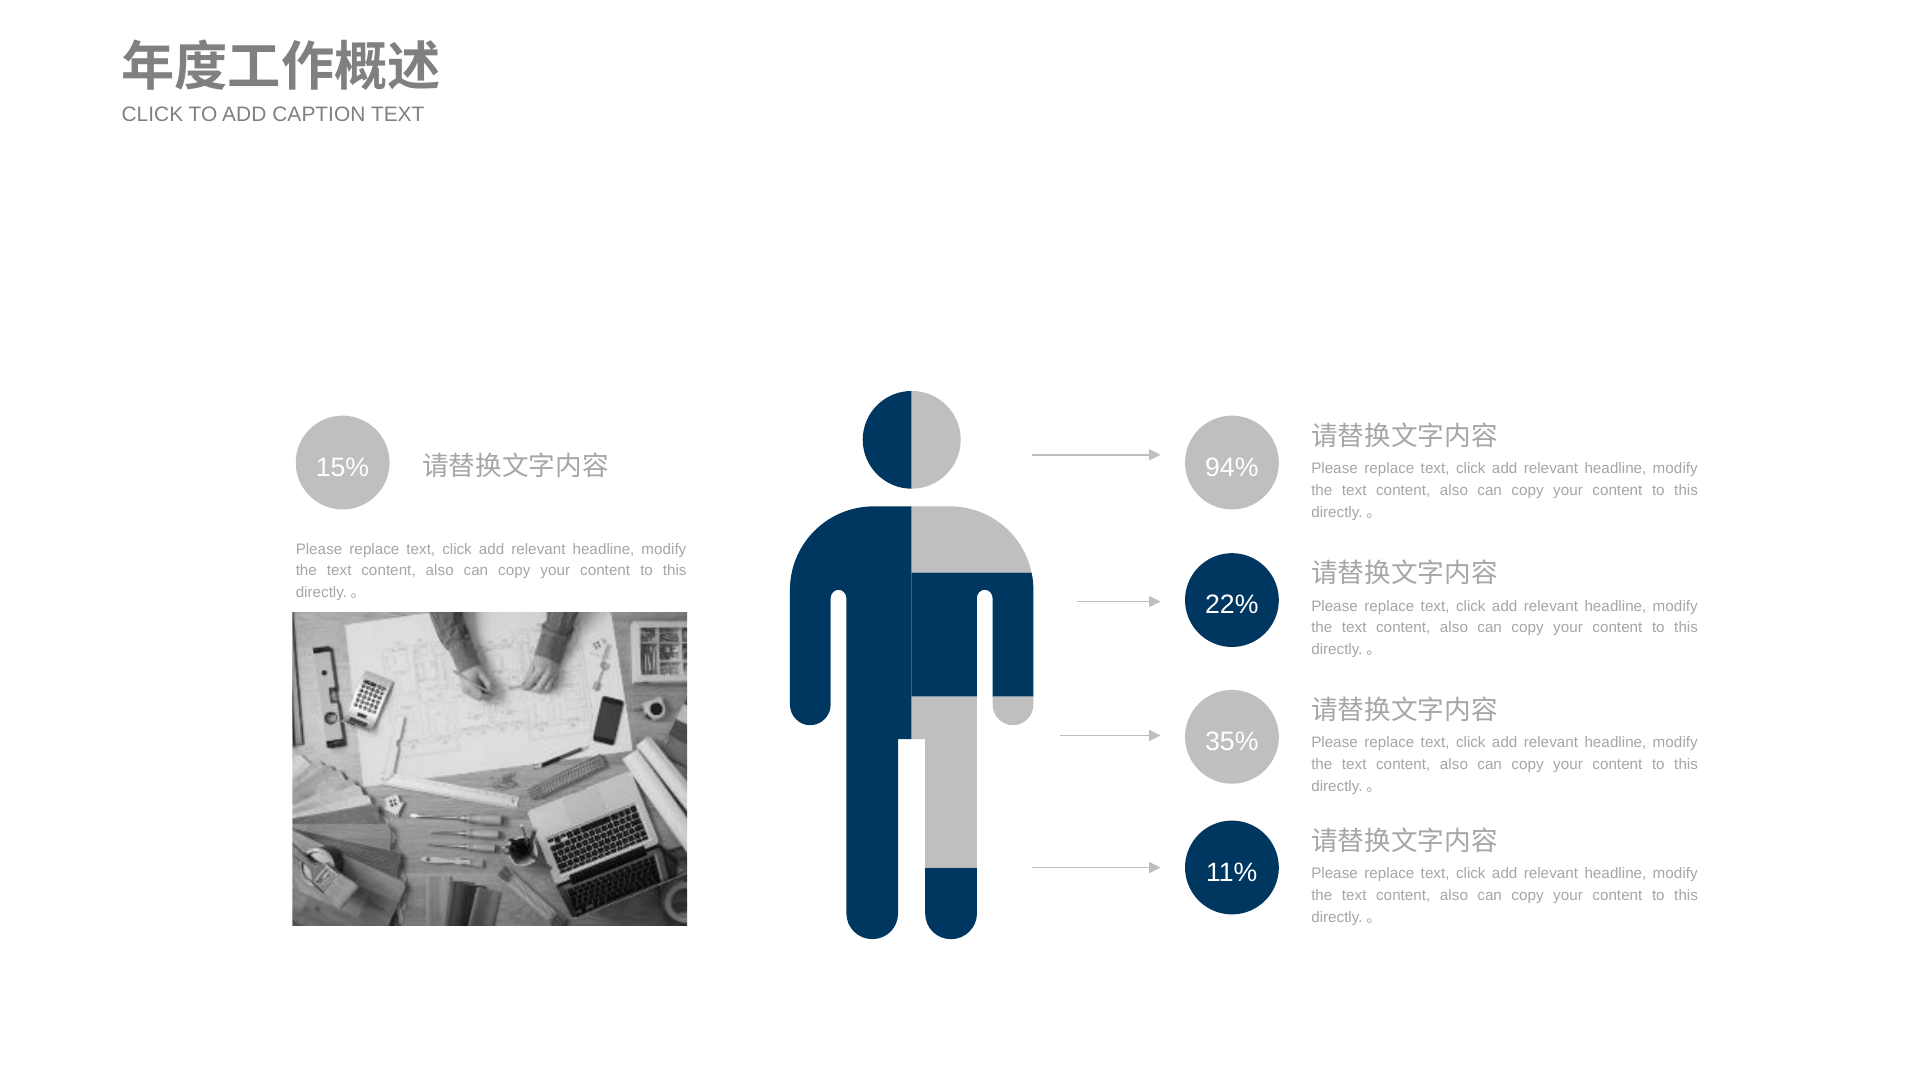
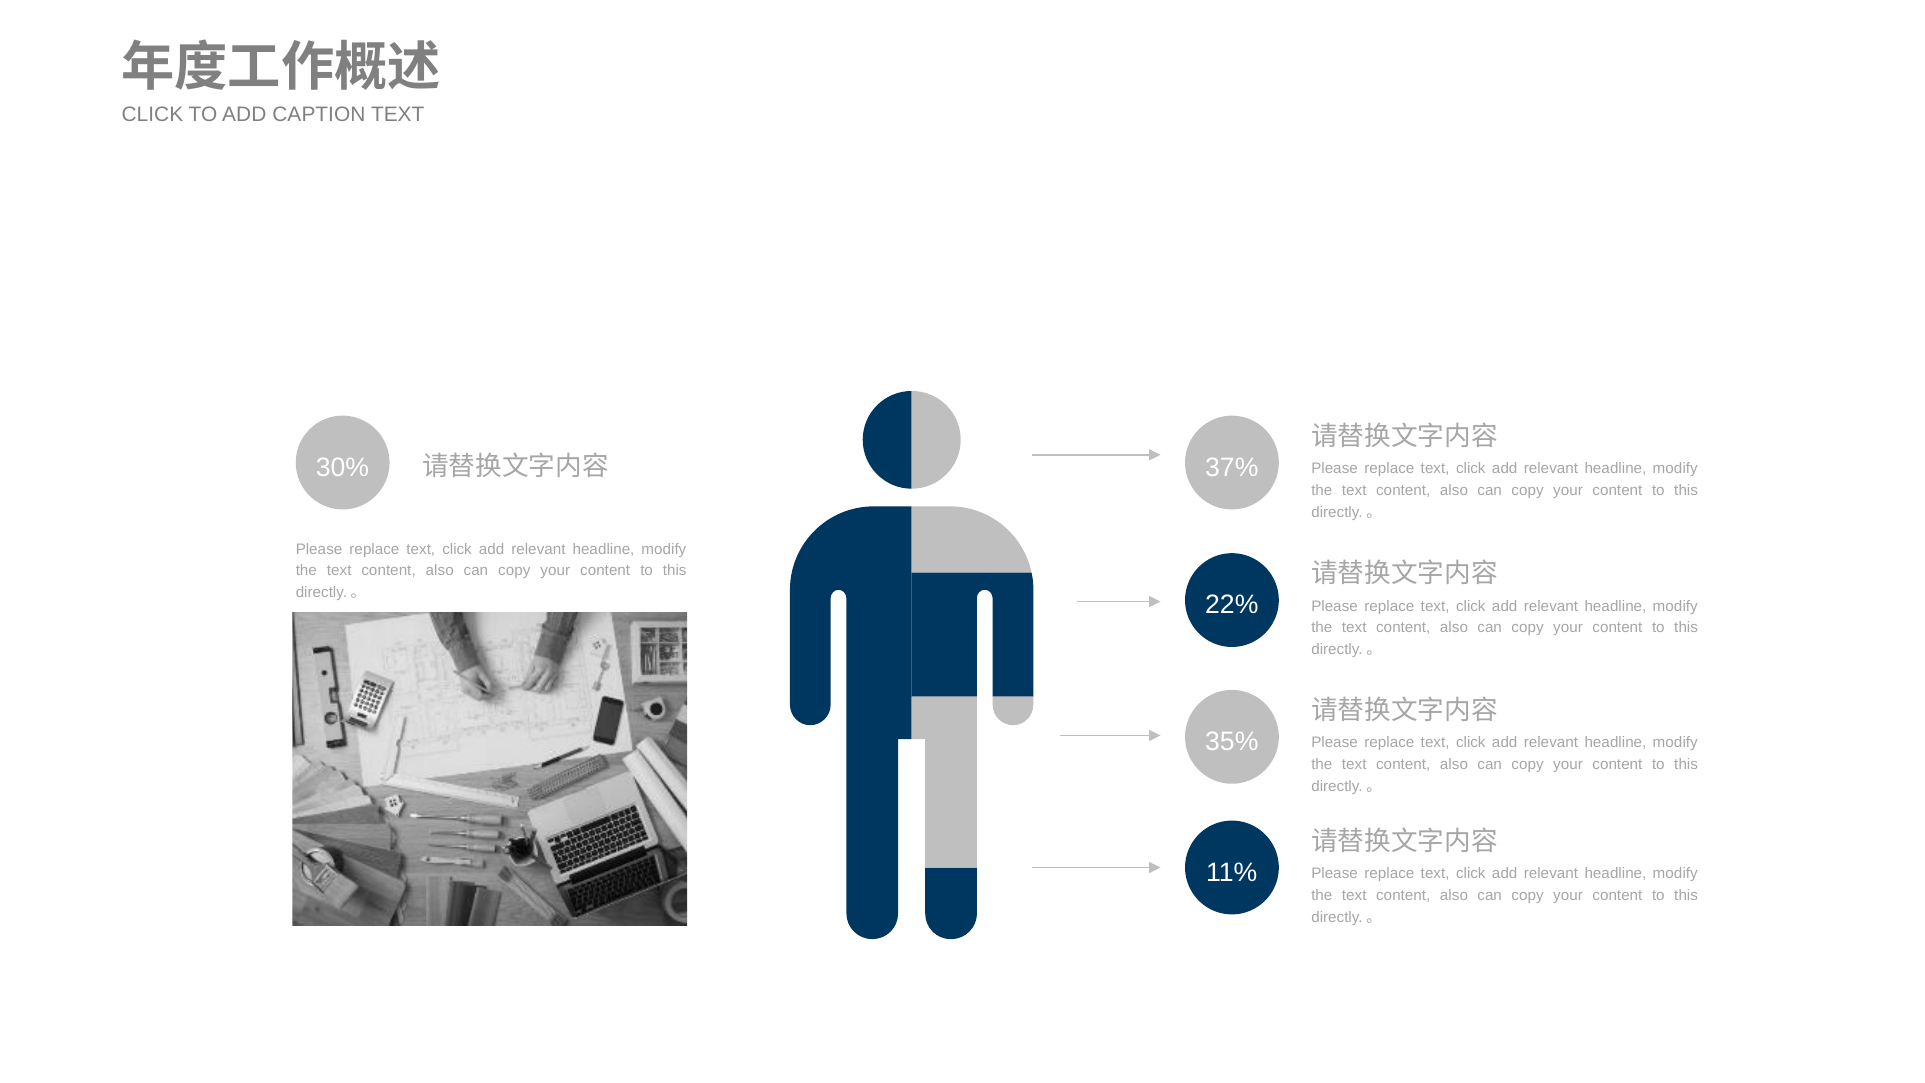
15%: 15% -> 30%
94%: 94% -> 37%
